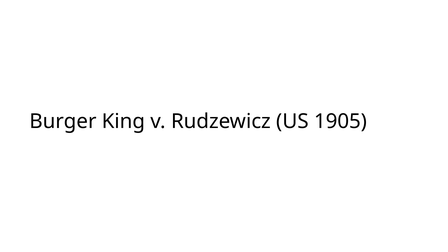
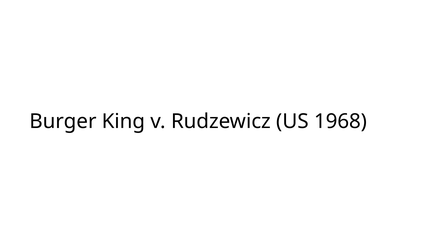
1905: 1905 -> 1968
